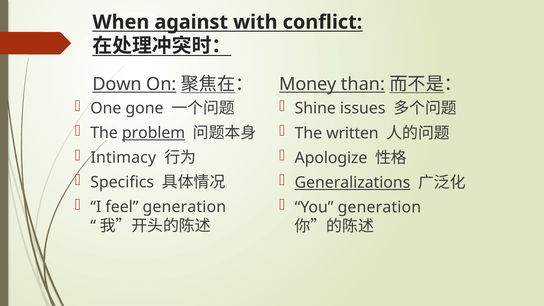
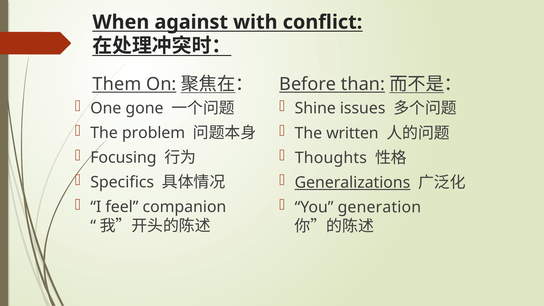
Down: Down -> Them
Money: Money -> Before
problem underline: present -> none
Intimacy: Intimacy -> Focusing
Apologize: Apologize -> Thoughts
feel generation: generation -> companion
